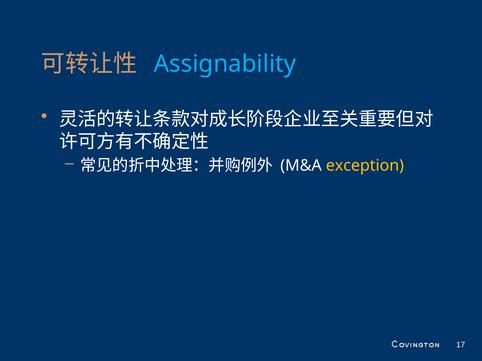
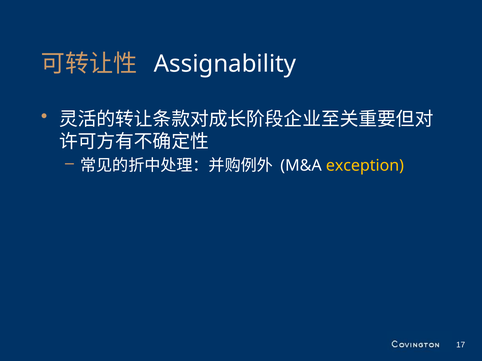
Assignability colour: light blue -> white
